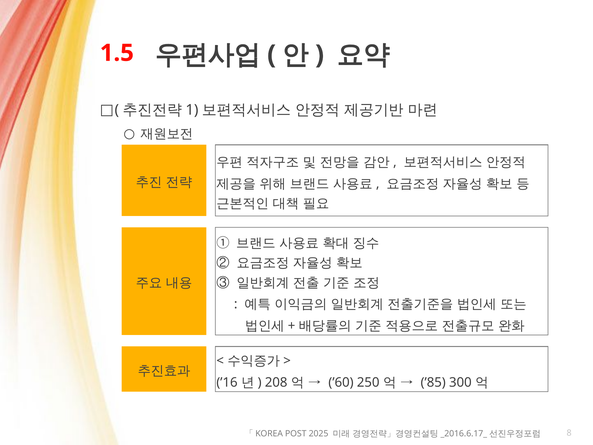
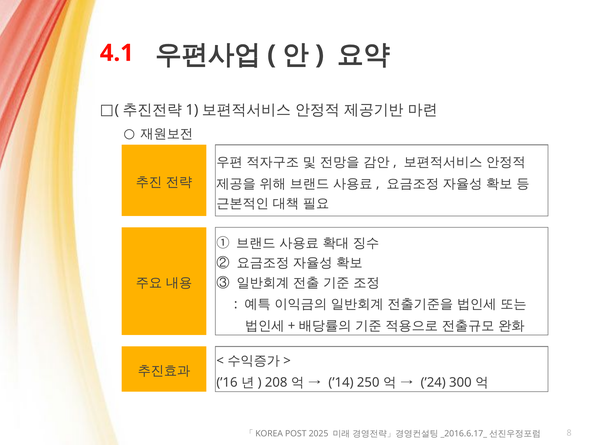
1.5: 1.5 -> 4.1
’60: ’60 -> ’14
’85: ’85 -> ’24
